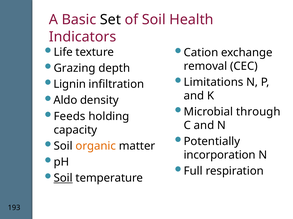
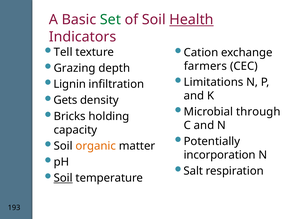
Set colour: black -> green
Health underline: none -> present
Life: Life -> Tell
removal: removal -> farmers
Aldo: Aldo -> Gets
Feeds: Feeds -> Bricks
Full: Full -> Salt
